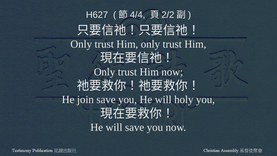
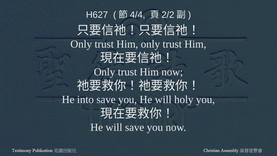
join: join -> into
